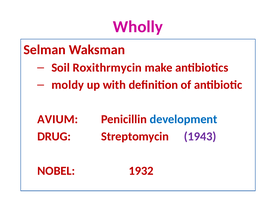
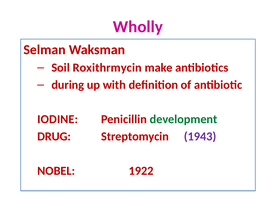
moldy: moldy -> during
AVIUM: AVIUM -> IODINE
development colour: blue -> green
1932: 1932 -> 1922
